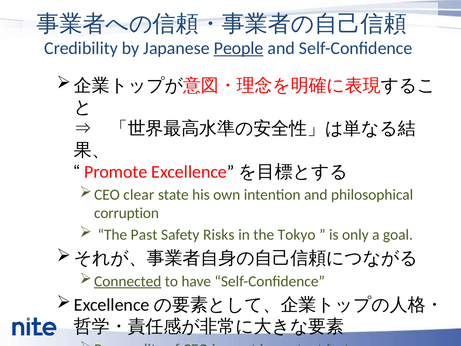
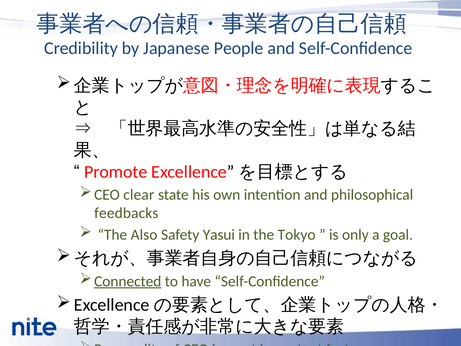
People underline: present -> none
corruption: corruption -> feedbacks
Past: Past -> Also
Risks: Risks -> Yasui
